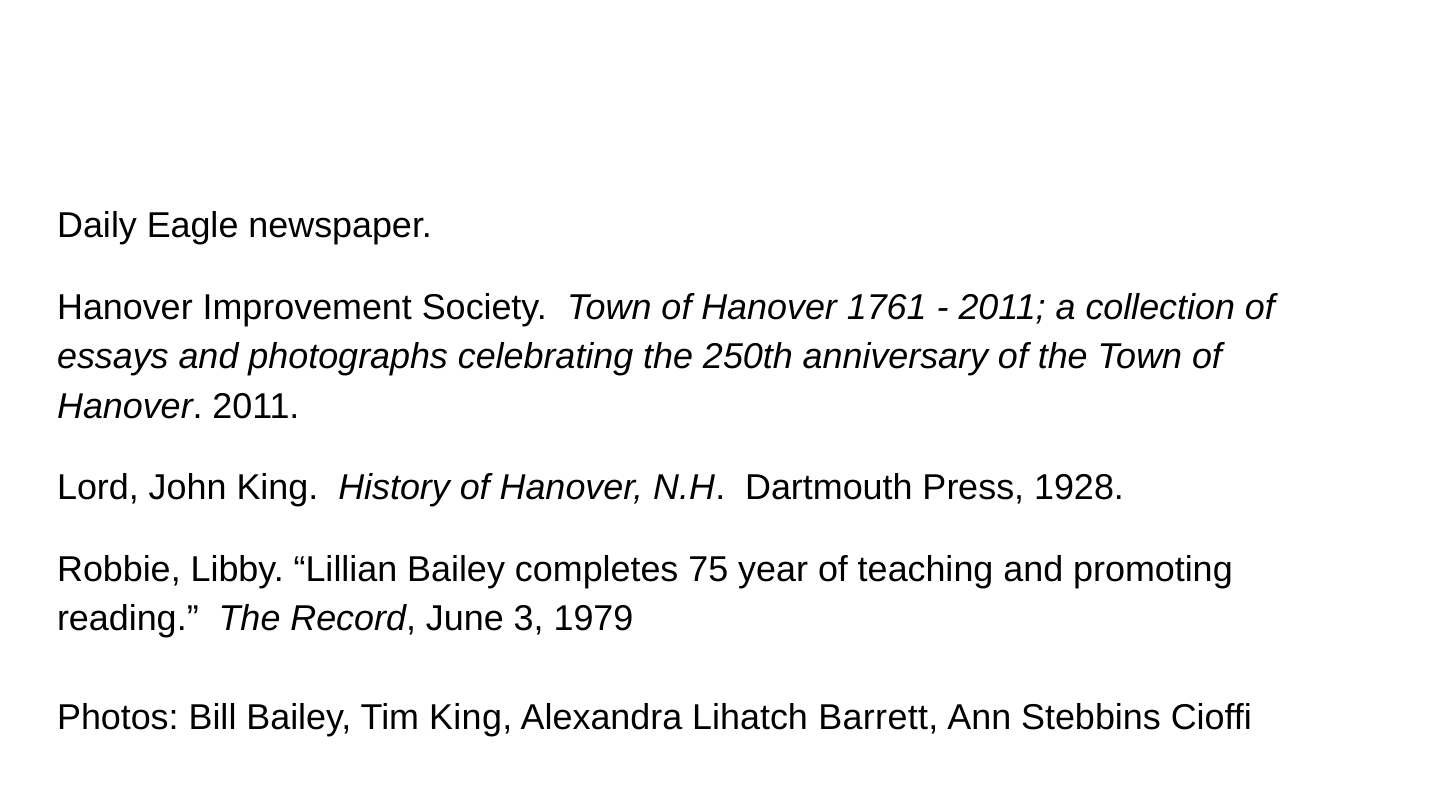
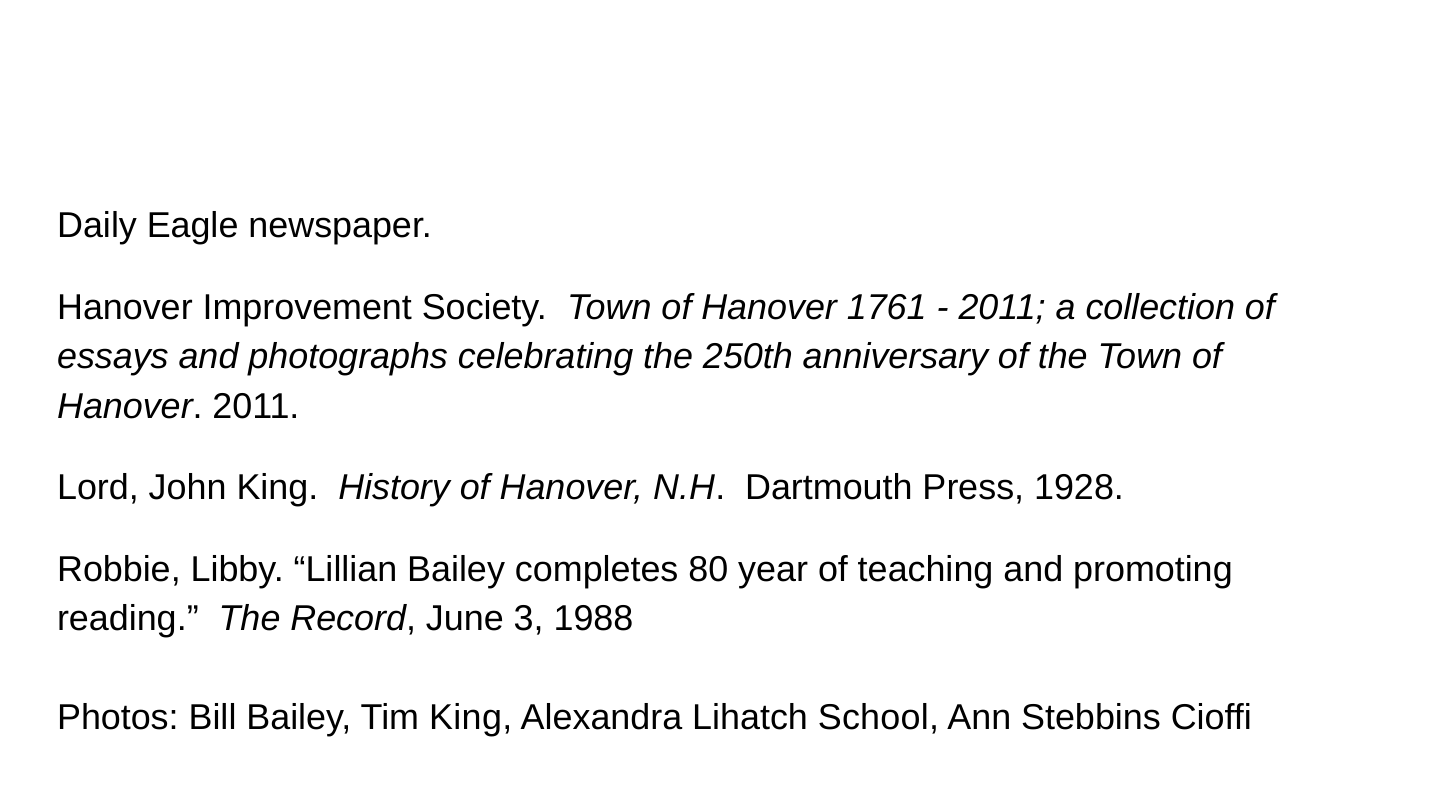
75: 75 -> 80
1979: 1979 -> 1988
Barrett: Barrett -> School
